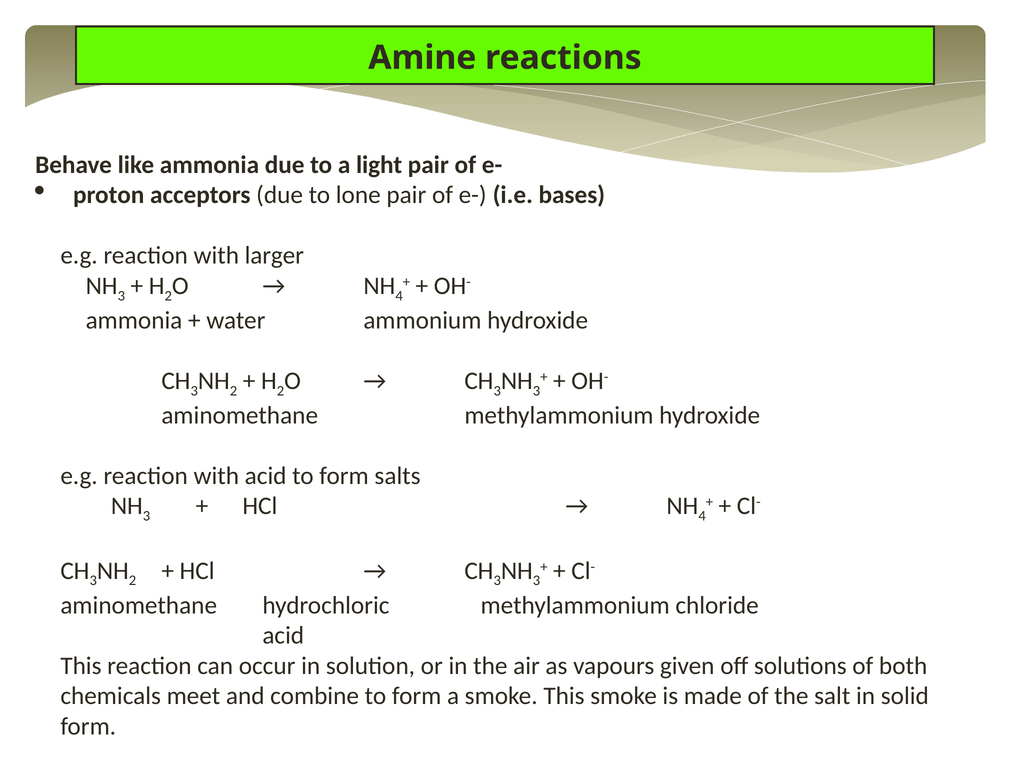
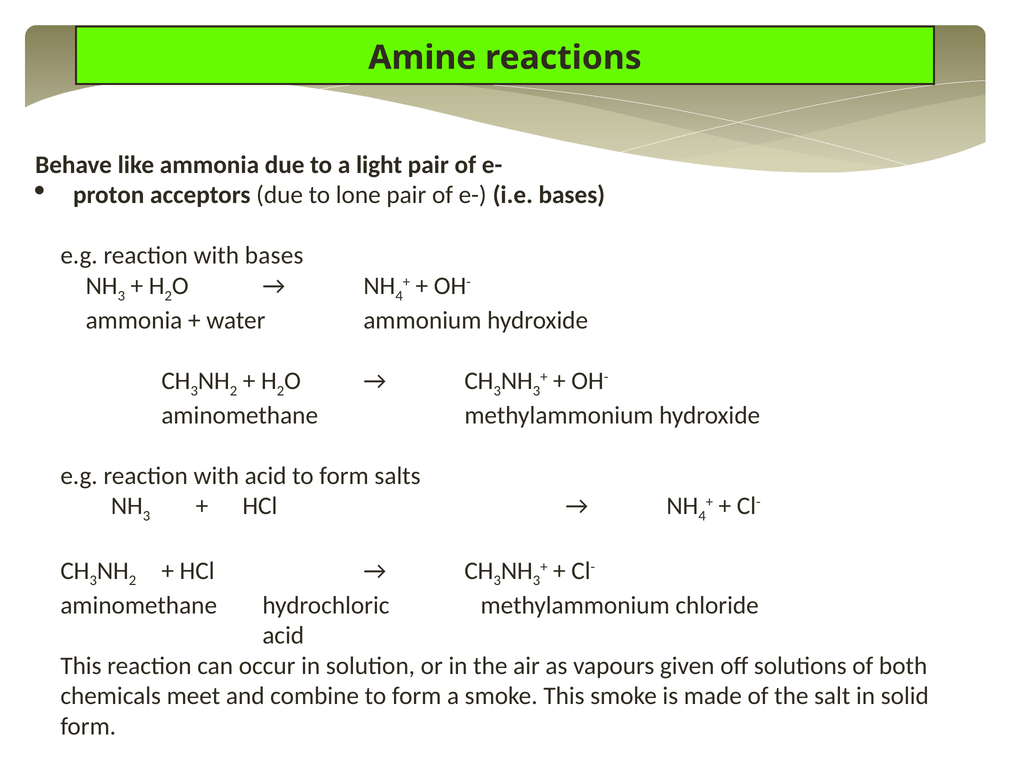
with larger: larger -> bases
